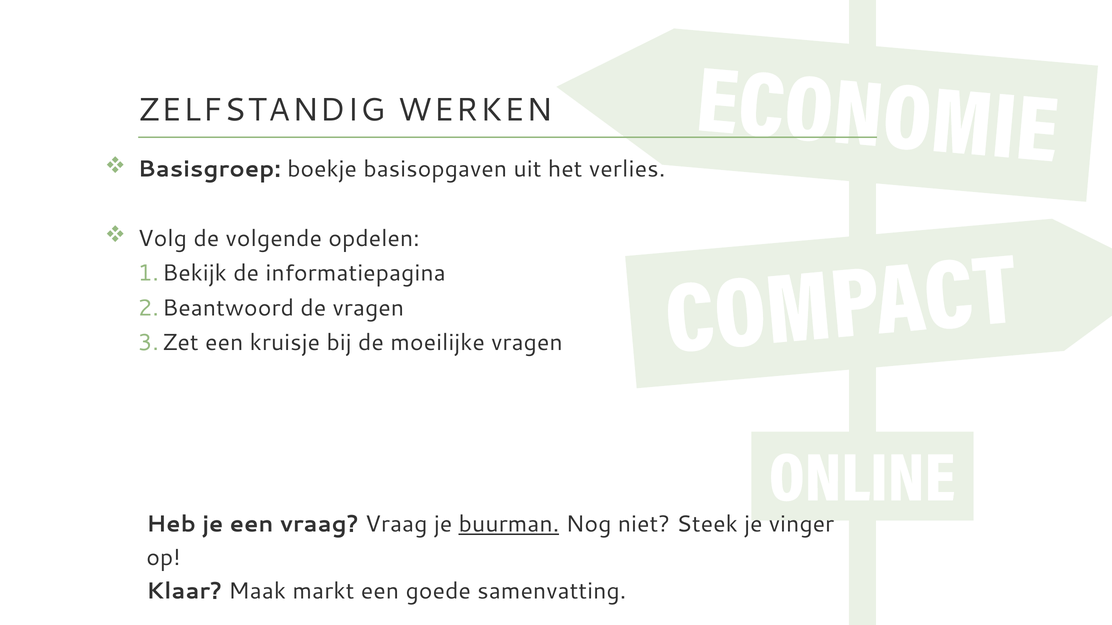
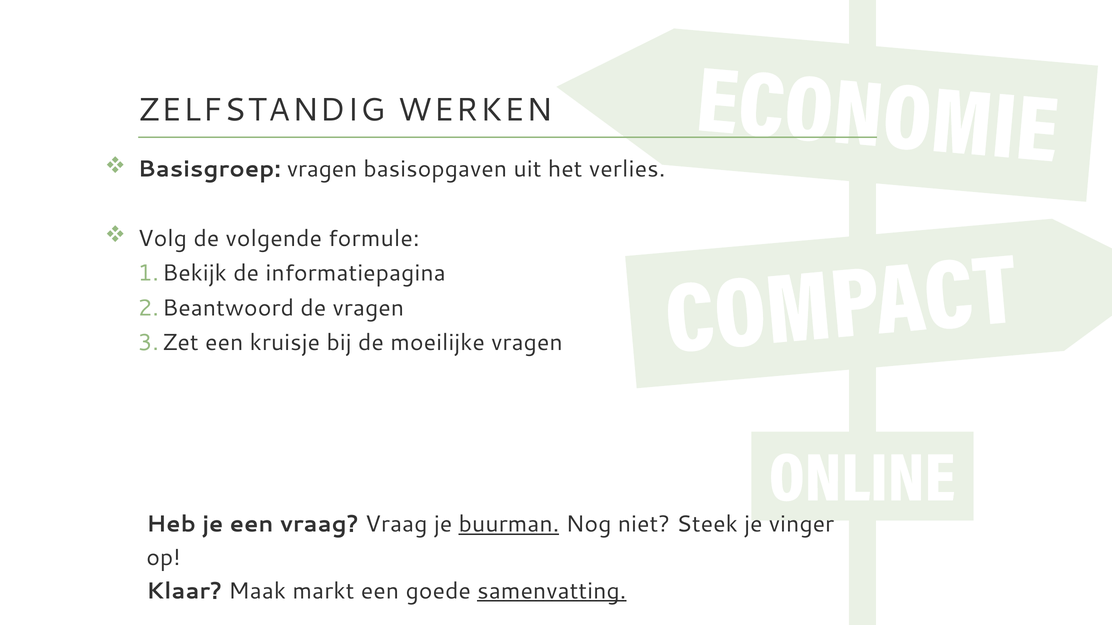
Basisgroep boekje: boekje -> vragen
opdelen: opdelen -> formule
samenvatting underline: none -> present
